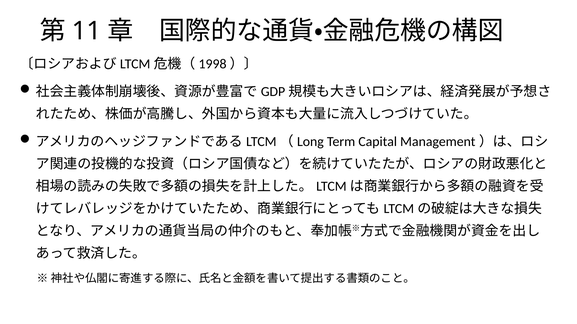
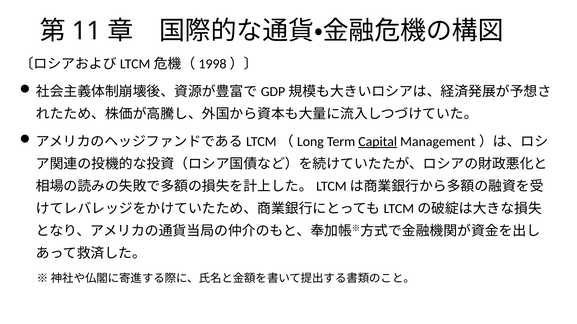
Capital underline: none -> present
